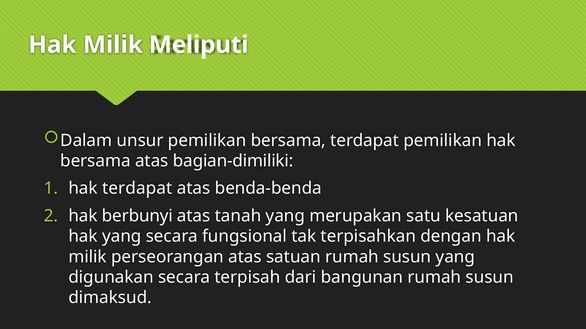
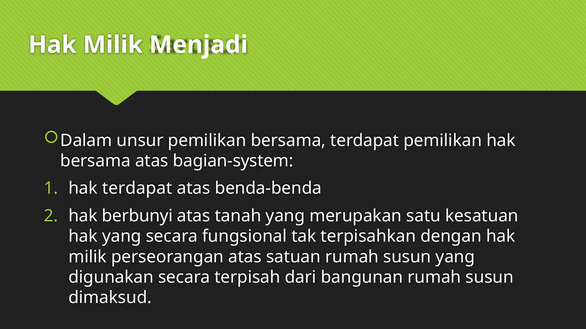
Meliputi: Meliputi -> Menjadi
bagian-dimiliki: bagian-dimiliki -> bagian-system
